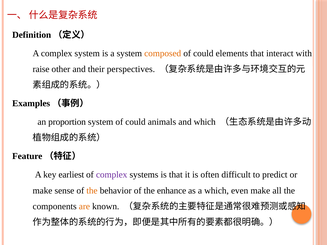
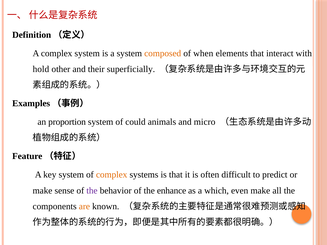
could at (203, 53): could -> when
raise: raise -> hold
perspectives: perspectives -> superficially
and which: which -> micro
key earliest: earliest -> system
complex at (112, 175) colour: purple -> orange
the at (92, 191) colour: orange -> purple
